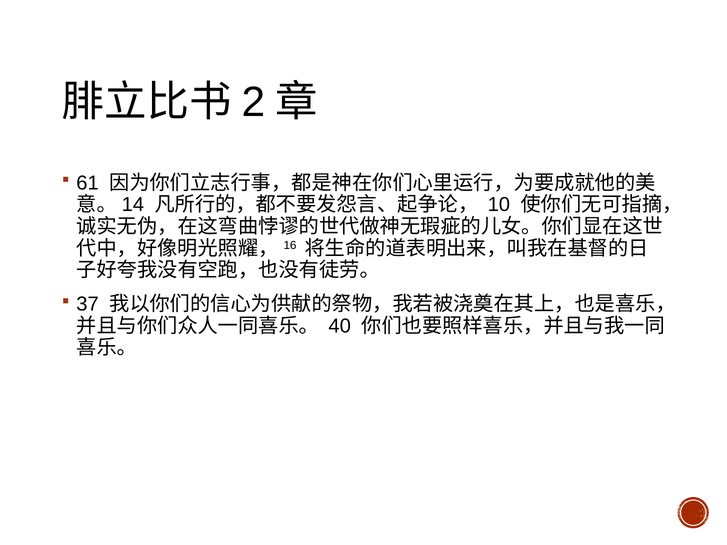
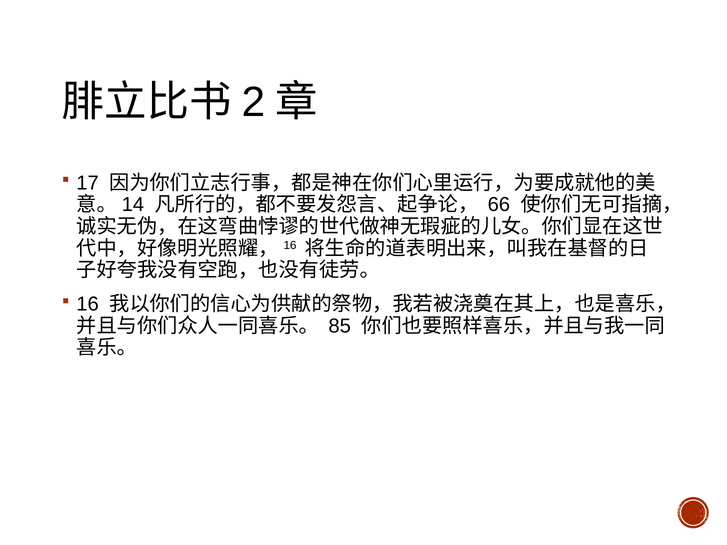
61: 61 -> 17
10: 10 -> 66
37: 37 -> 16
40: 40 -> 85
